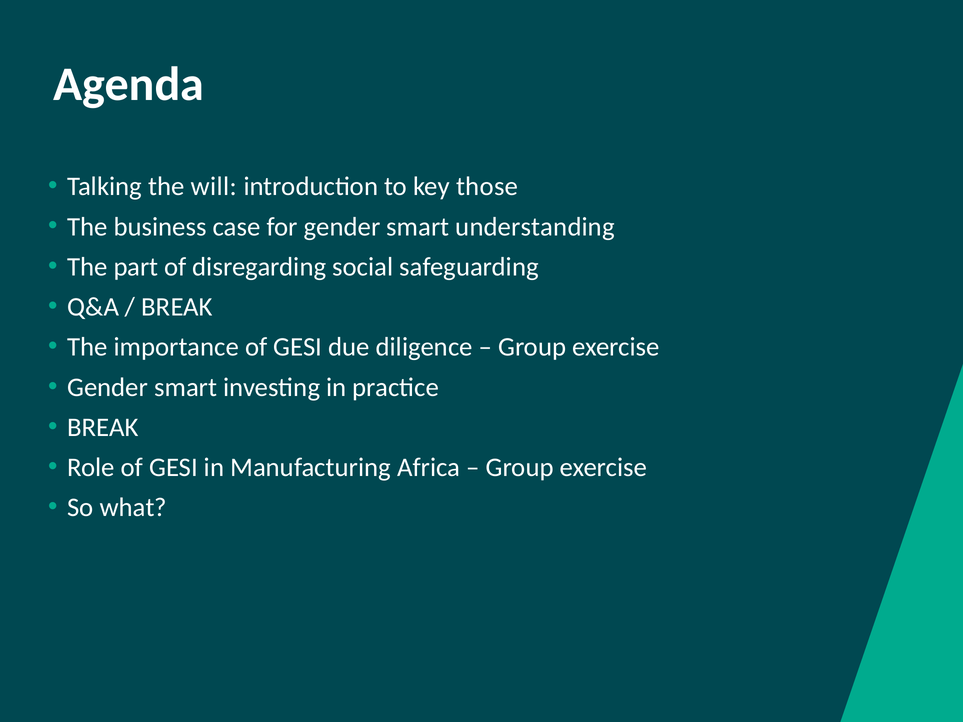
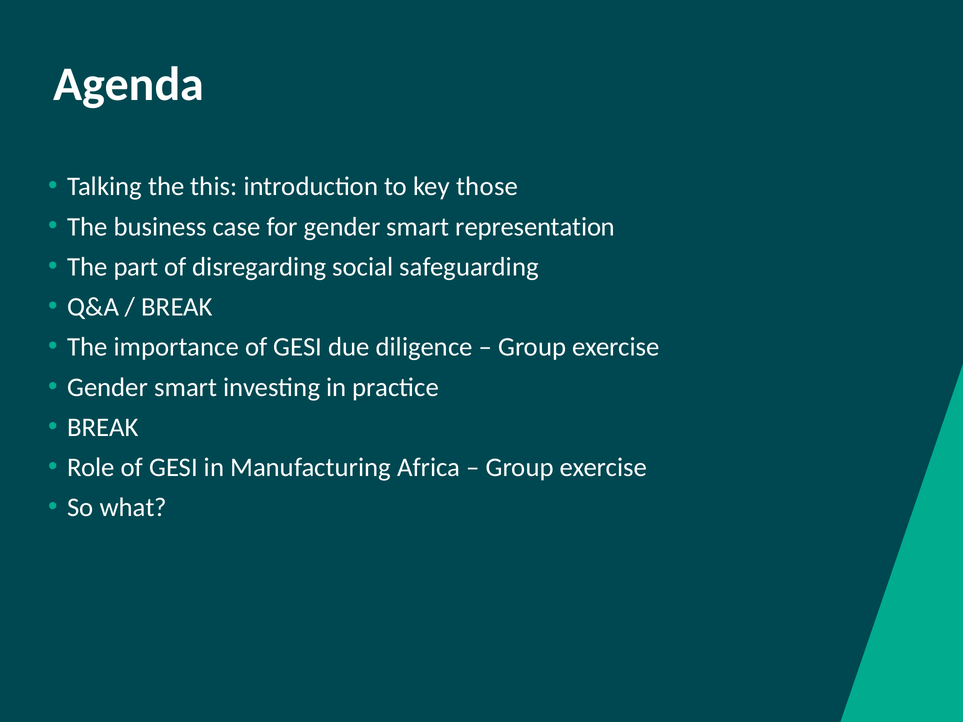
will: will -> this
understanding: understanding -> representation
